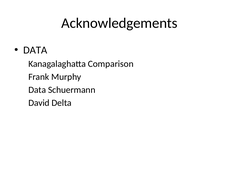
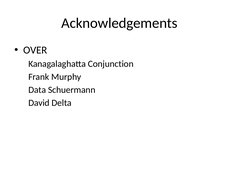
DATA at (35, 50): DATA -> OVER
Comparison: Comparison -> Conjunction
